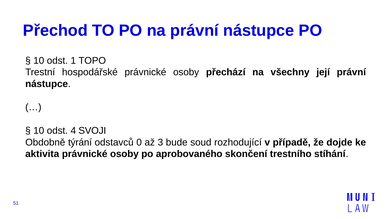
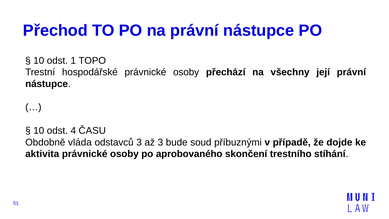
SVOJI: SVOJI -> ČASU
týrání: týrání -> vláda
odstavců 0: 0 -> 3
rozhodující: rozhodující -> příbuznými
